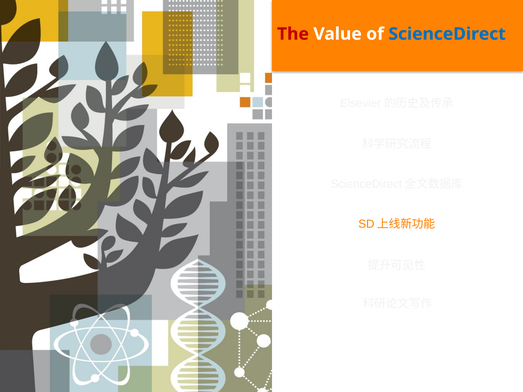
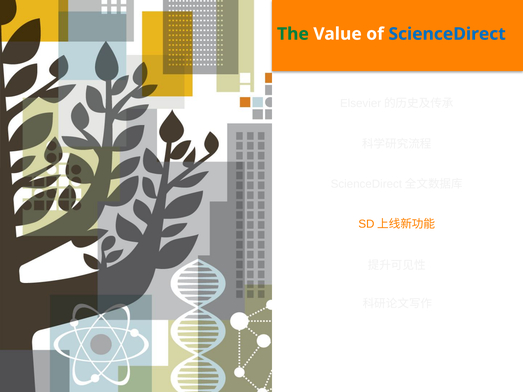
The colour: red -> green
